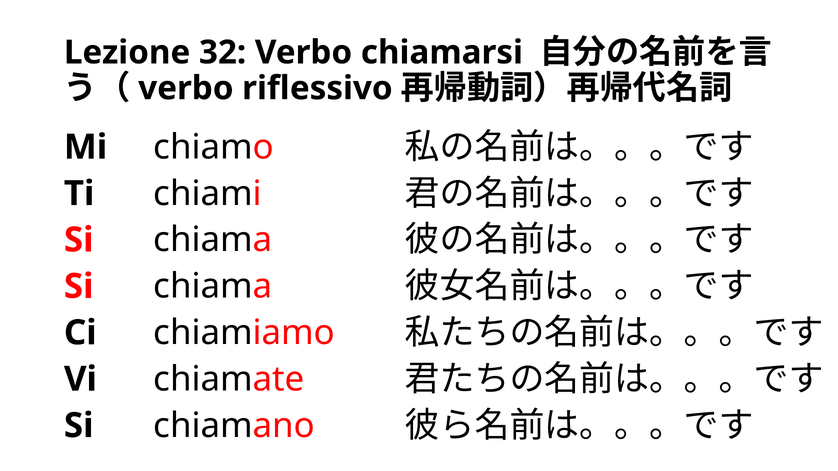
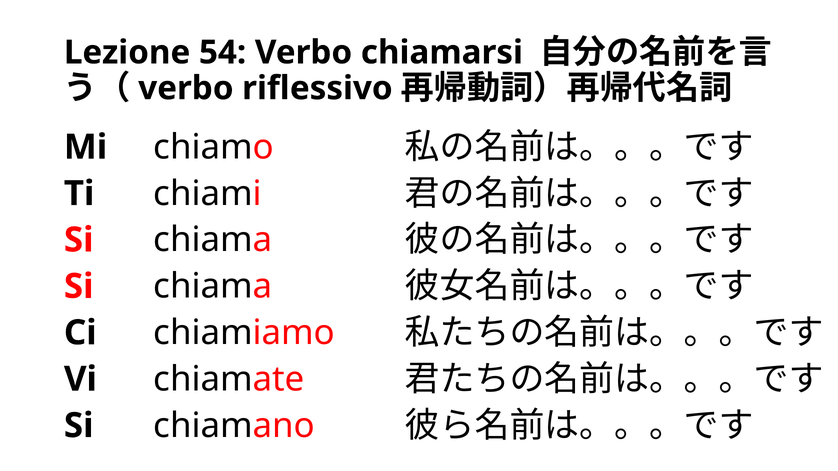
32: 32 -> 54
